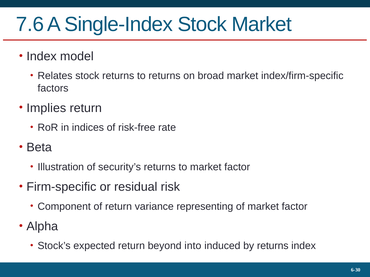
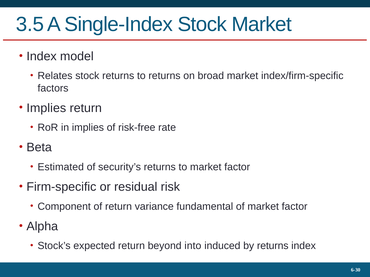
7.6: 7.6 -> 3.5
in indices: indices -> implies
Illustration: Illustration -> Estimated
representing: representing -> fundamental
